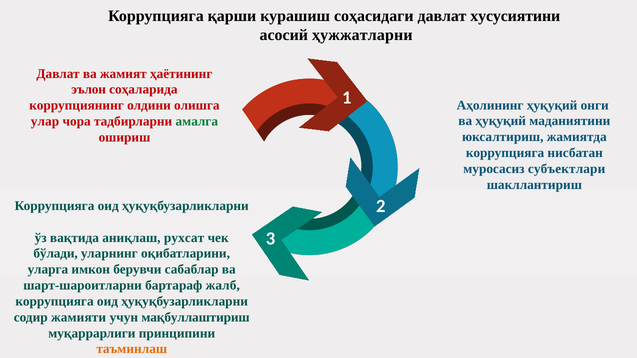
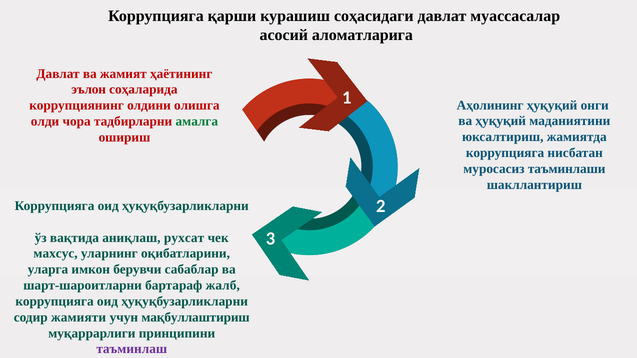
хусусиятини: хусусиятини -> муассасалар
ҳужжатларни: ҳужжатларни -> аломатларига
улар: улар -> олди
субъектлари: субъектлари -> таъминлаши
бўлади: бўлади -> махсус
таъминлаш colour: orange -> purple
